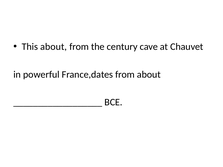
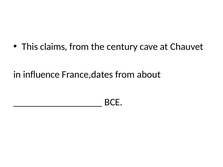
This about: about -> claims
powerful: powerful -> influence
